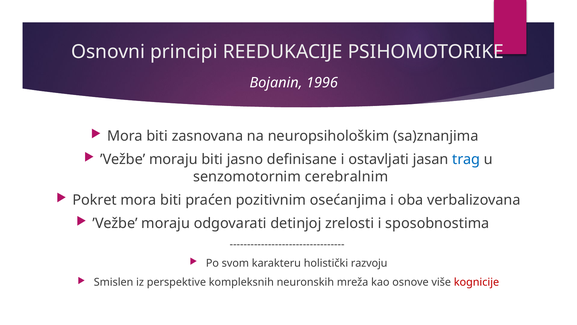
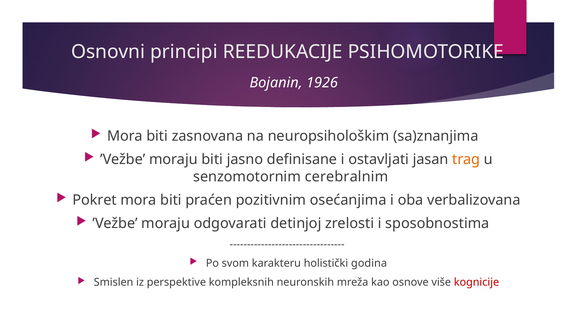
1996: 1996 -> 1926
trag colour: blue -> orange
razvoju: razvoju -> godina
